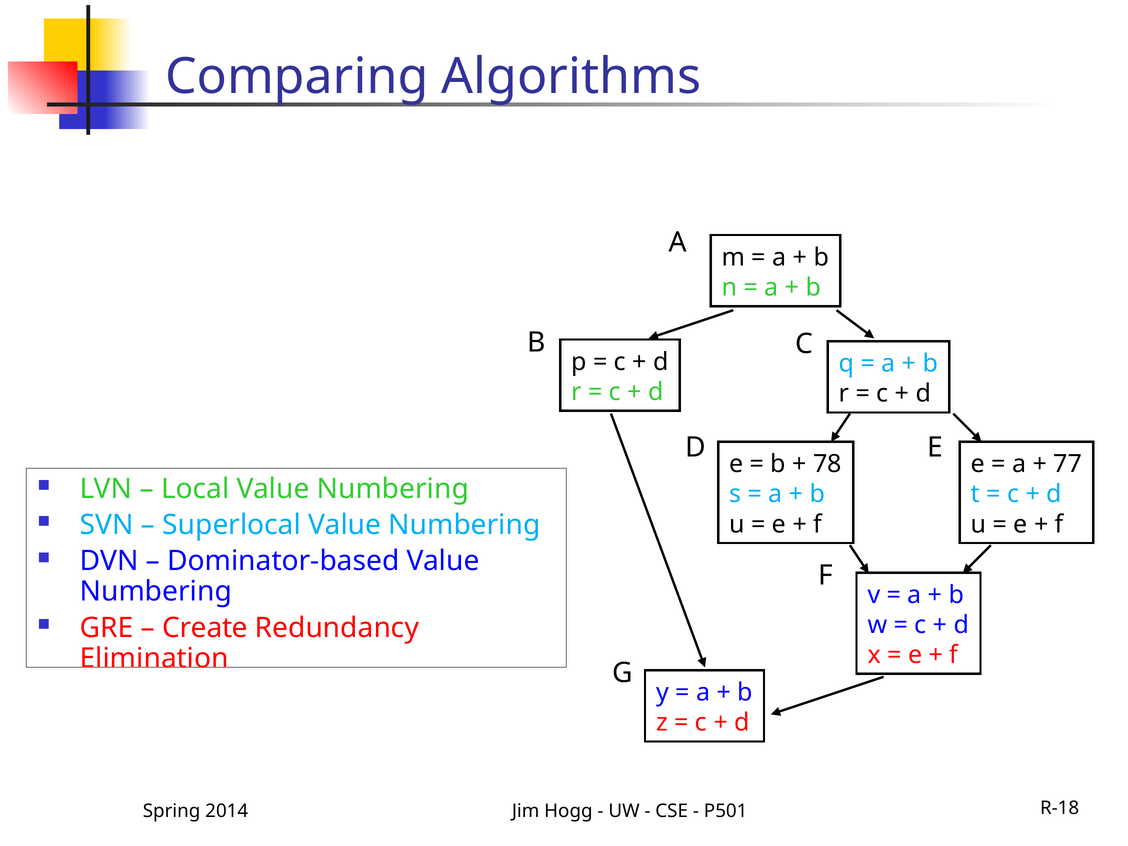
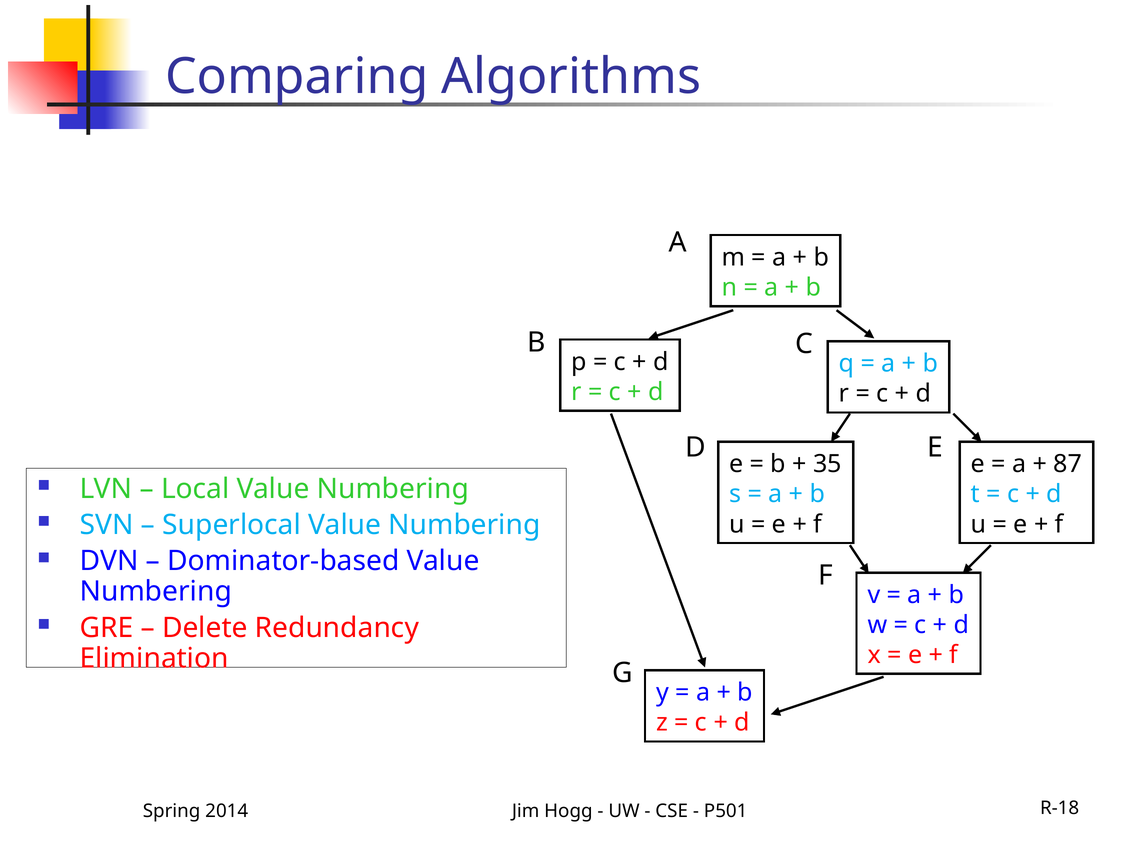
78: 78 -> 35
77: 77 -> 87
Create: Create -> Delete
